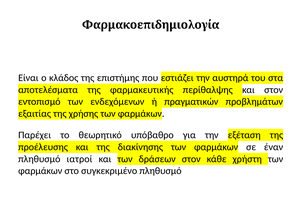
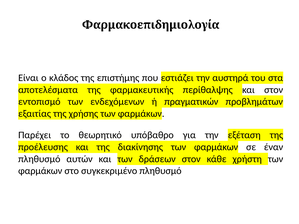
ιατροί: ιατροί -> αυτών
